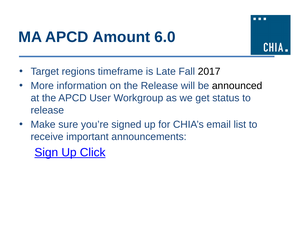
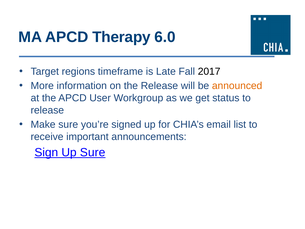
Amount: Amount -> Therapy
announced colour: black -> orange
Up Click: Click -> Sure
